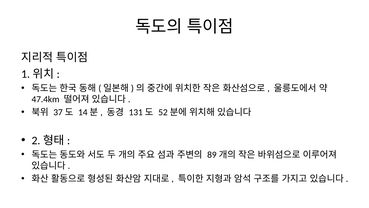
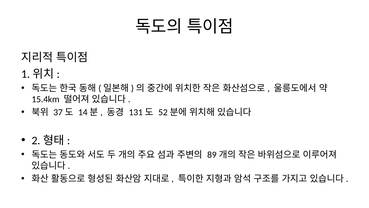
47.4km: 47.4km -> 15.4km
